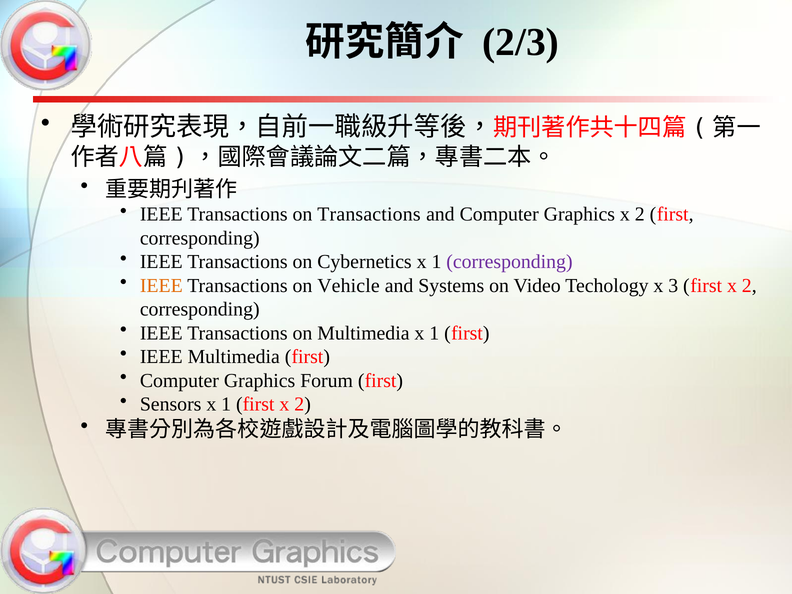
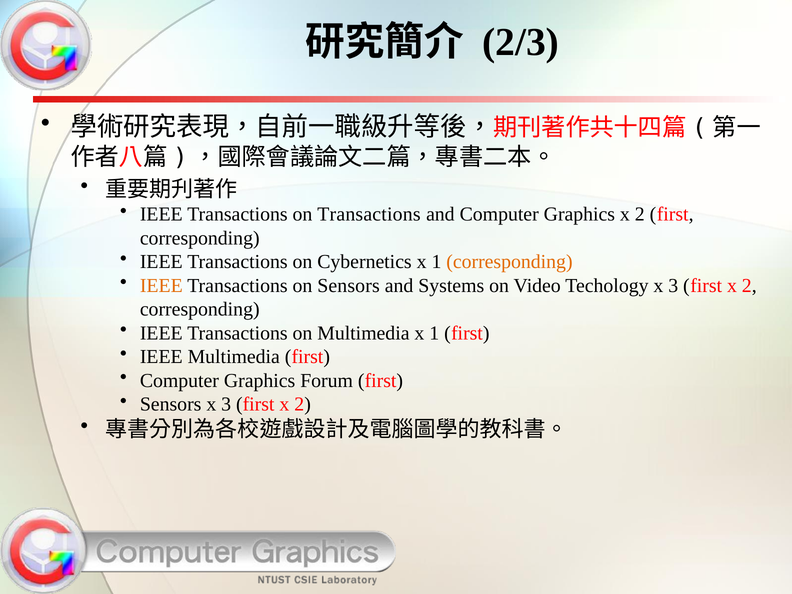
corresponding at (509, 262) colour: purple -> orange
on Vehicle: Vehicle -> Sensors
Sensors x 1: 1 -> 3
